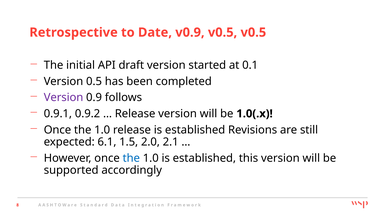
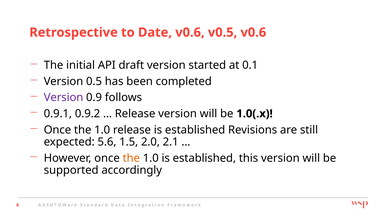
Date v0.9: v0.9 -> v0.6
v0.5 v0.5: v0.5 -> v0.6
6.1: 6.1 -> 5.6
the at (131, 158) colour: blue -> orange
